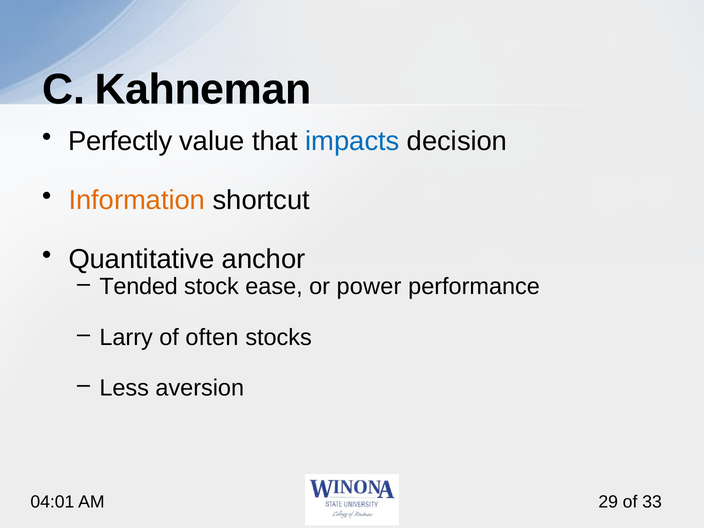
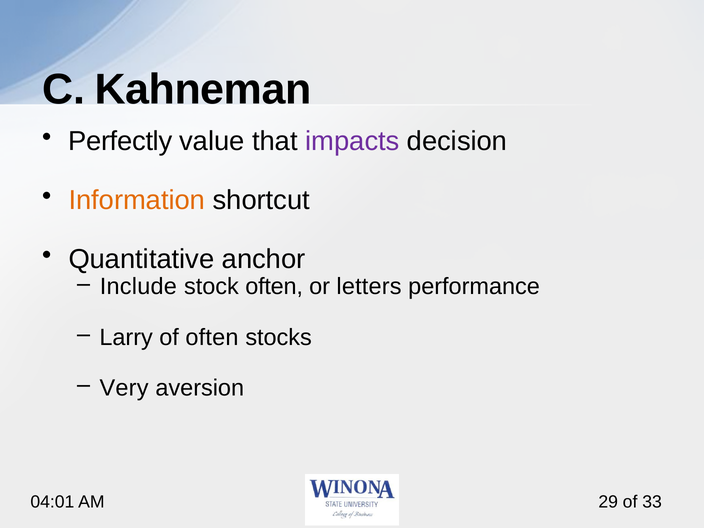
impacts colour: blue -> purple
Tended: Tended -> Include
stock ease: ease -> often
power: power -> letters
Less: Less -> Very
